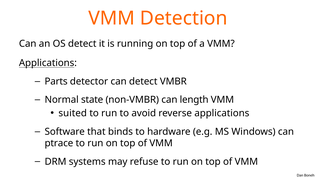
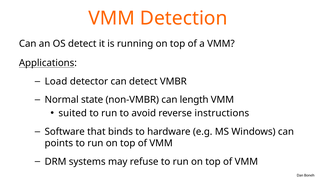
Parts: Parts -> Load
reverse applications: applications -> instructions
ptrace: ptrace -> points
